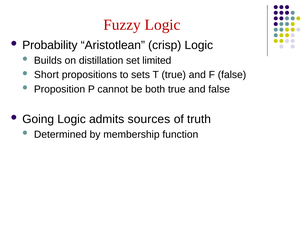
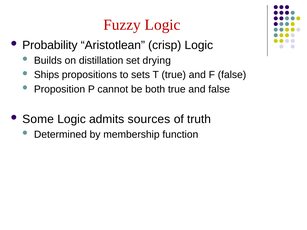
limited: limited -> drying
Short: Short -> Ships
Going: Going -> Some
